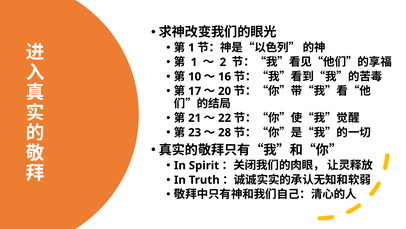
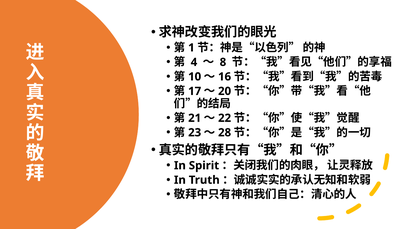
1 at (194, 62): 1 -> 4
2: 2 -> 8
